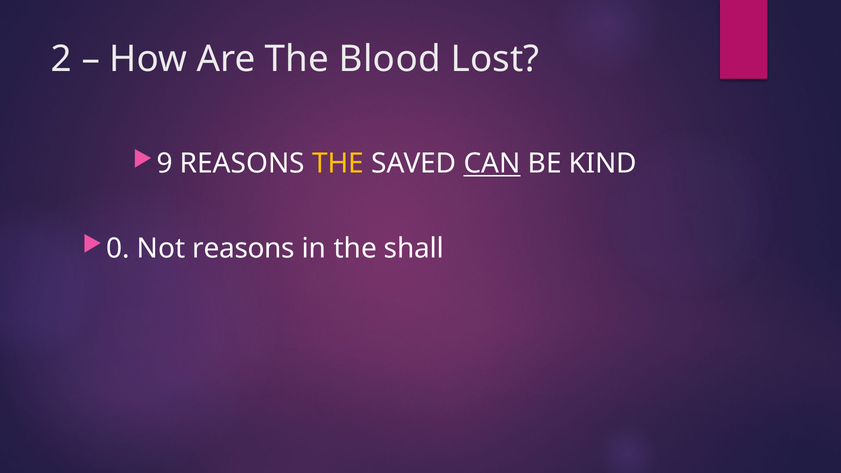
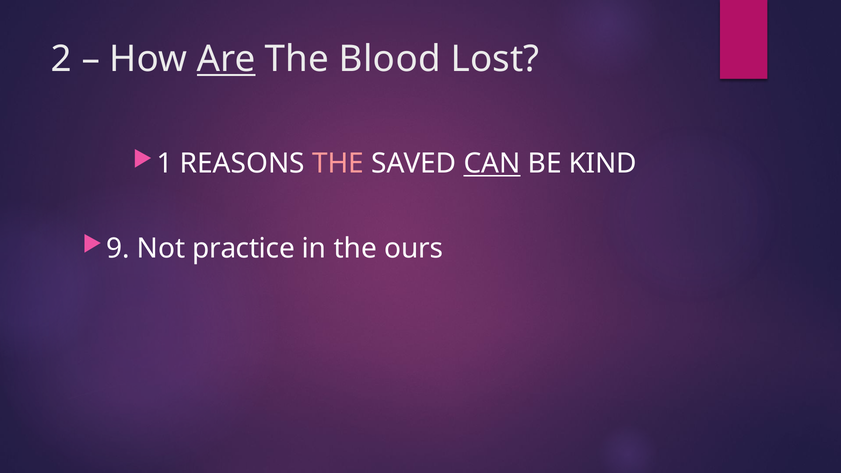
Are underline: none -> present
9: 9 -> 1
THE at (338, 164) colour: yellow -> pink
0: 0 -> 9
Not reasons: reasons -> practice
shall: shall -> ours
